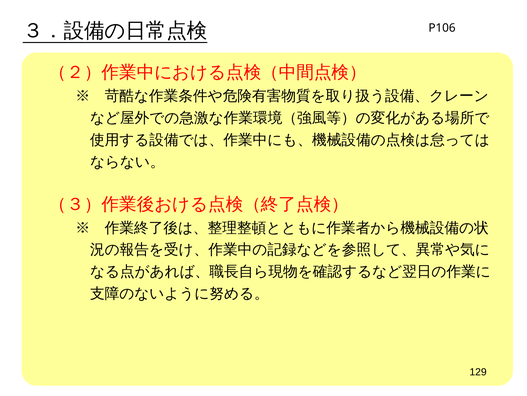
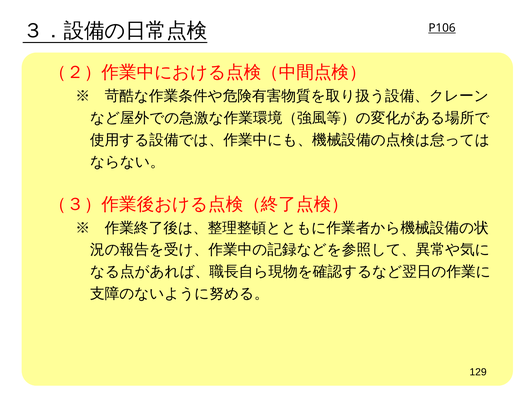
P106 underline: none -> present
